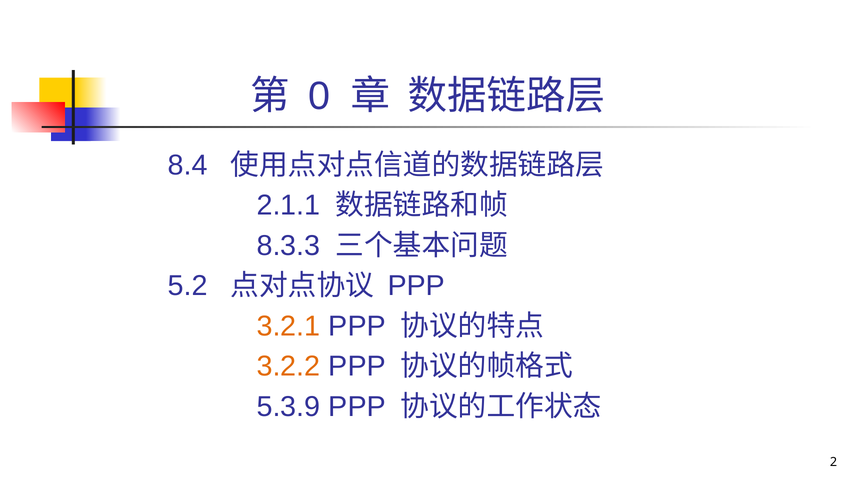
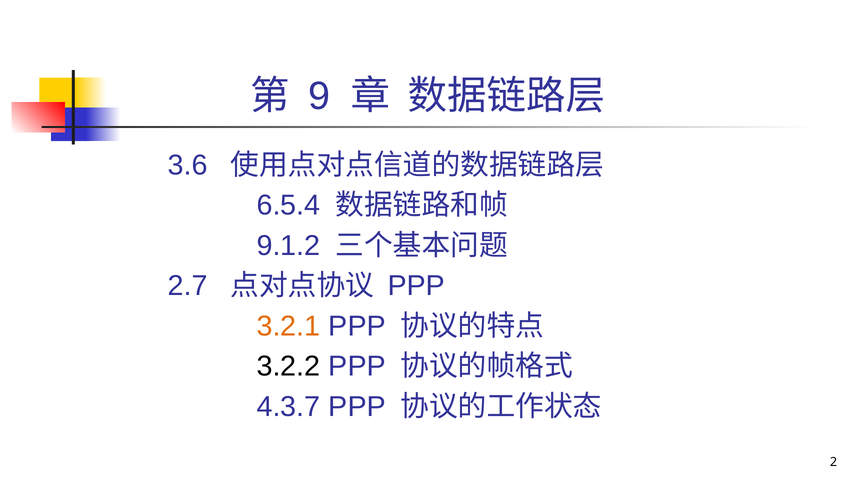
0: 0 -> 9
8.4: 8.4 -> 3.6
2.1.1: 2.1.1 -> 6.5.4
8.3.3: 8.3.3 -> 9.1.2
5.2: 5.2 -> 2.7
3.2.2 colour: orange -> black
5.3.9: 5.3.9 -> 4.3.7
